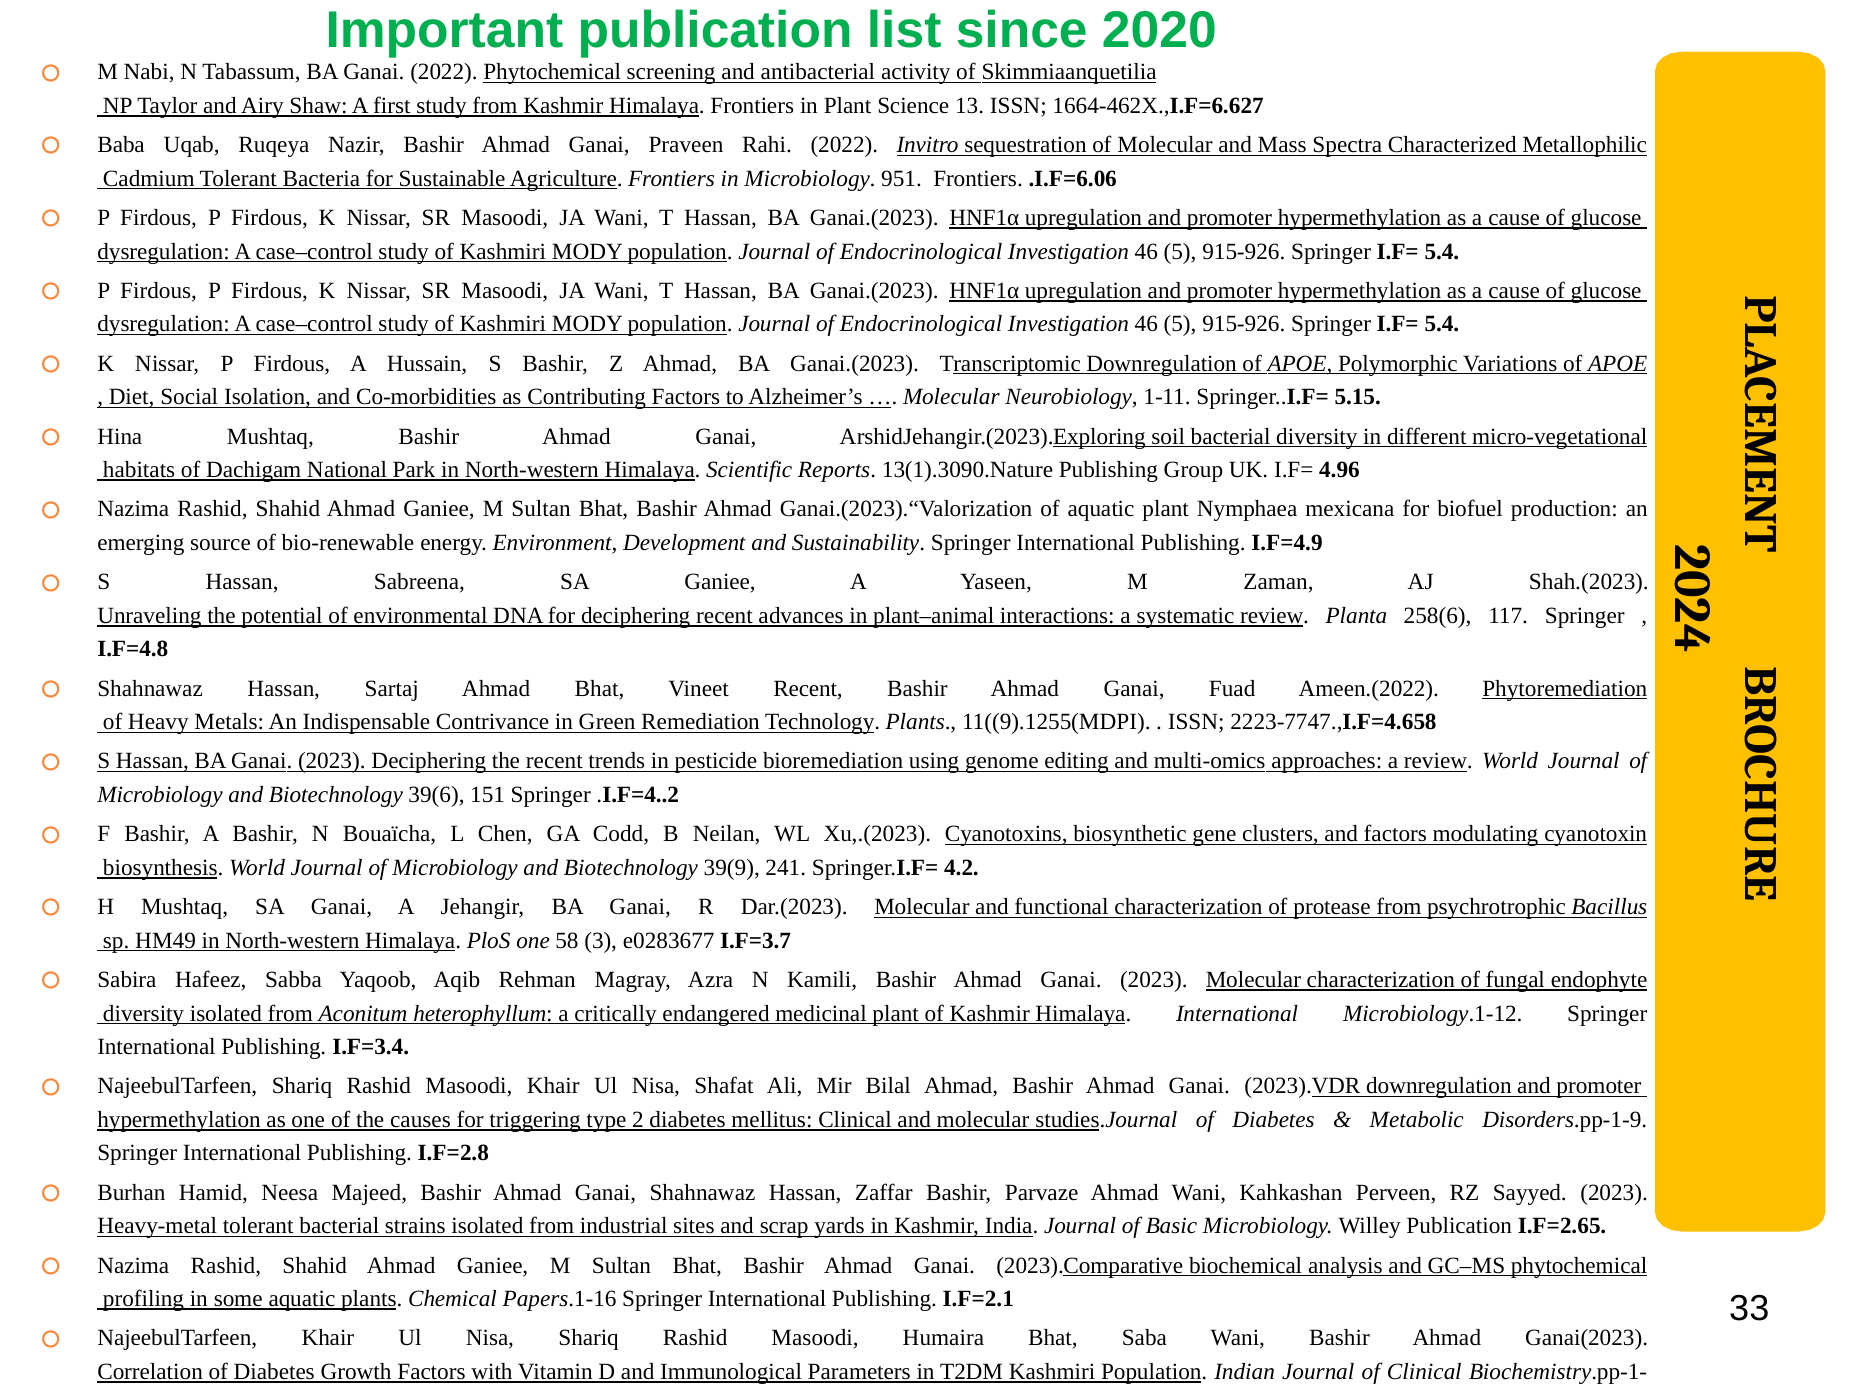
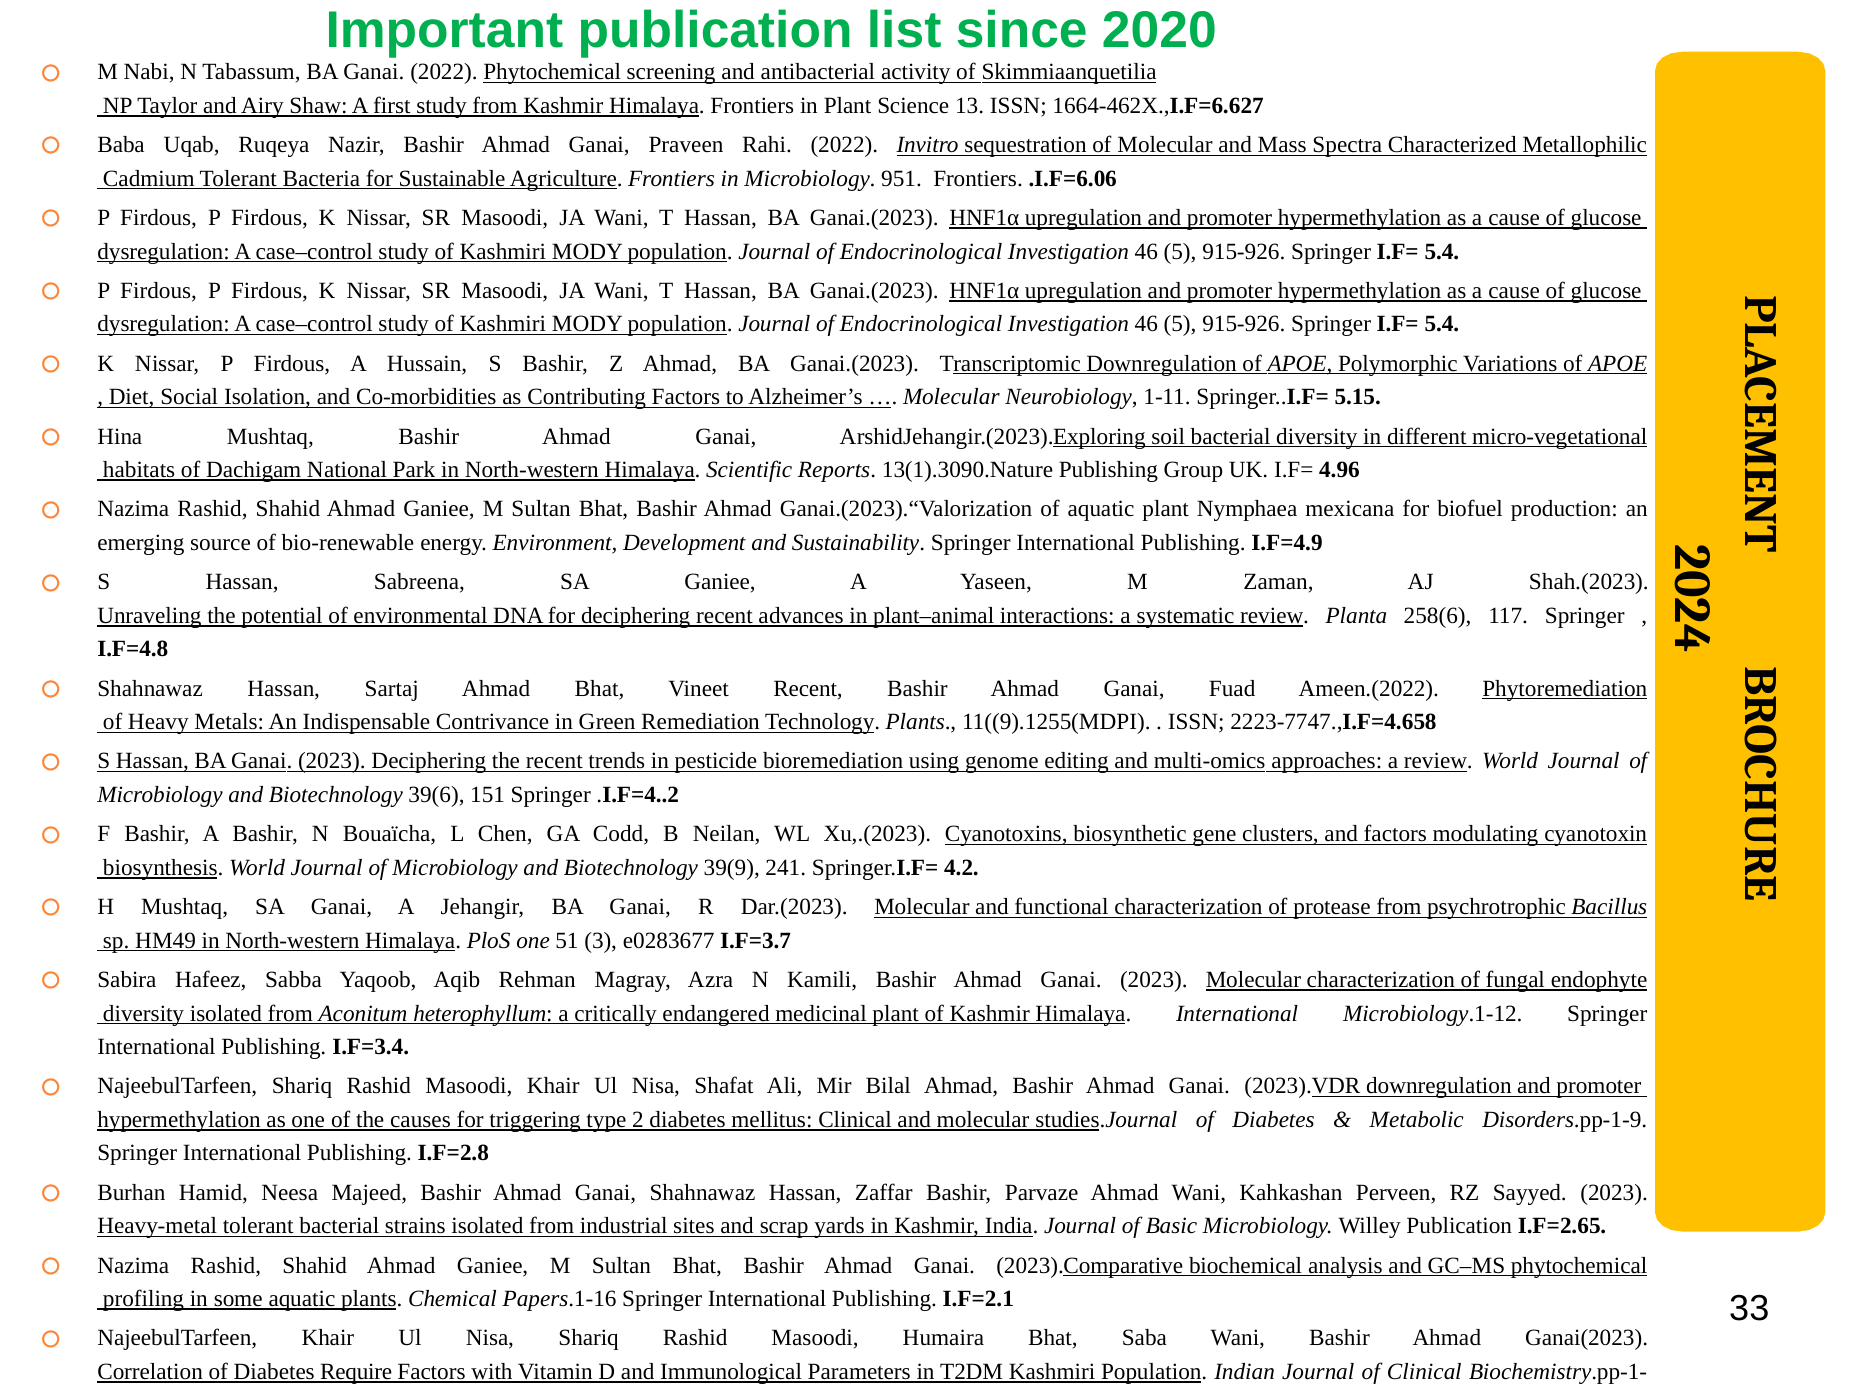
58: 58 -> 51
Growth: Growth -> Require
